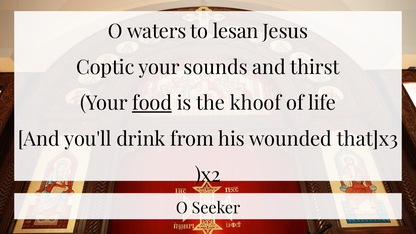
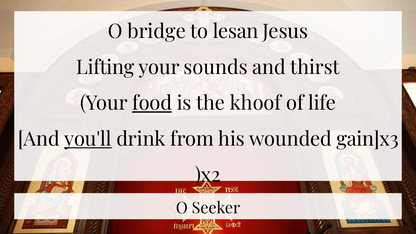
waters: waters -> bridge
Coptic: Coptic -> Lifting
you'll underline: none -> present
that]x3: that]x3 -> gain]x3
